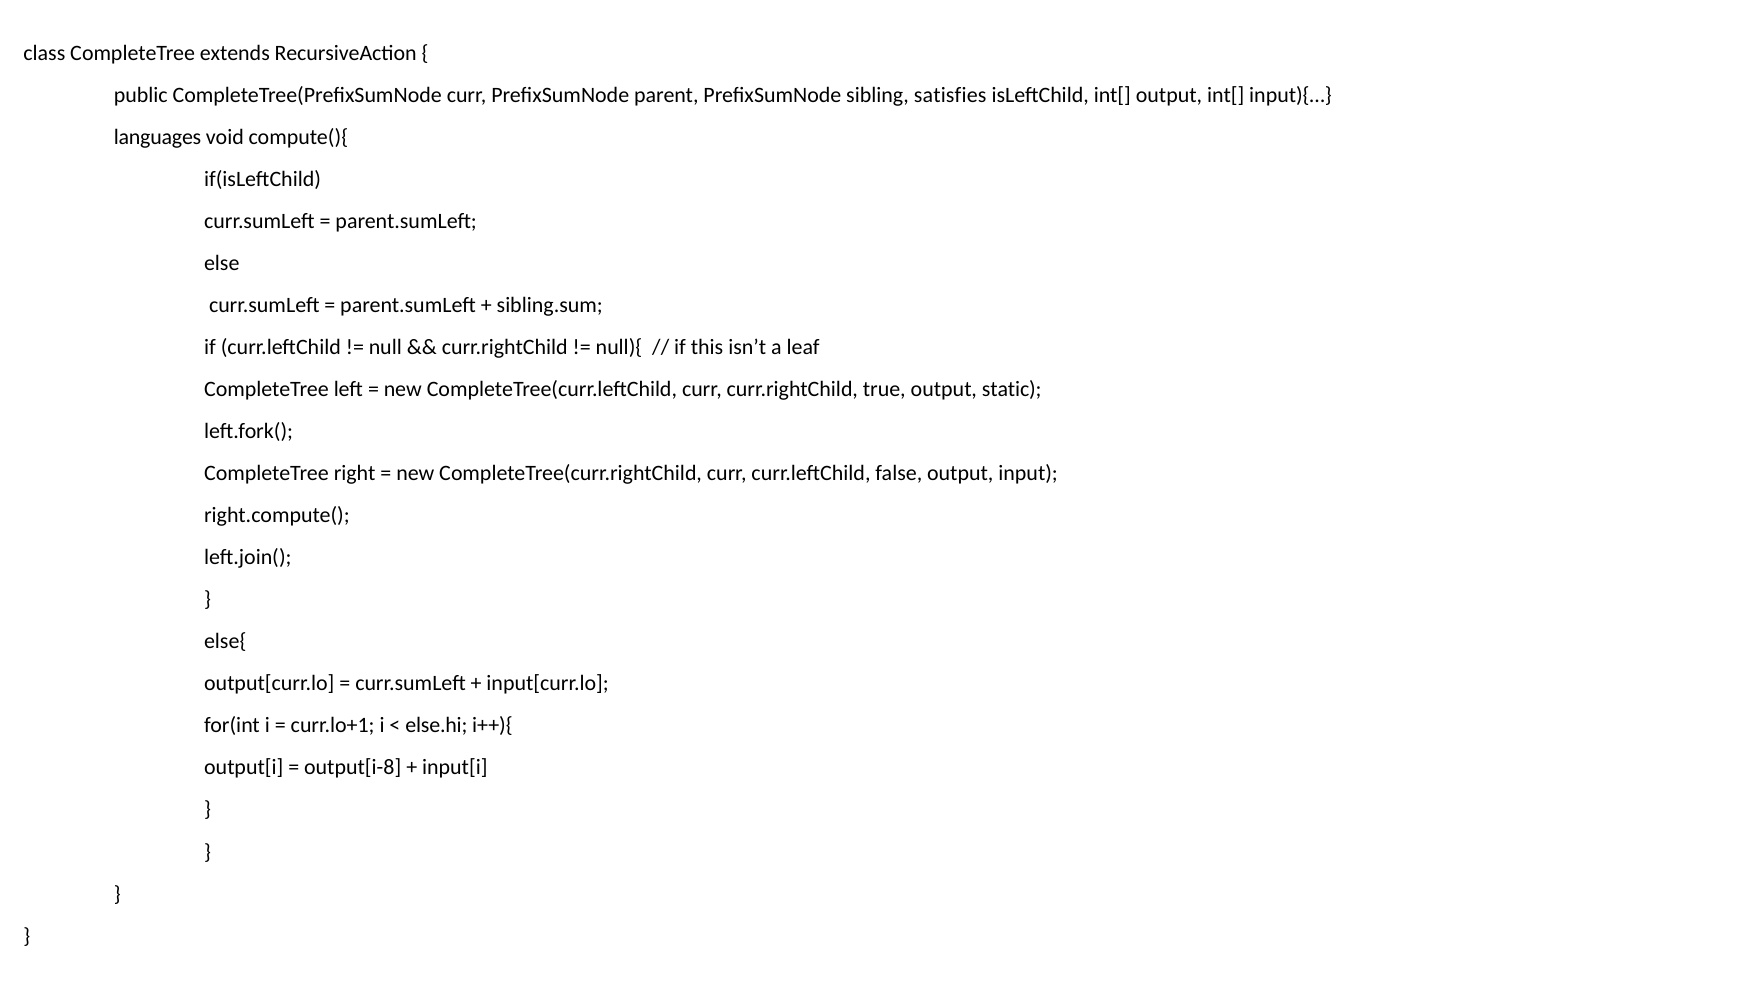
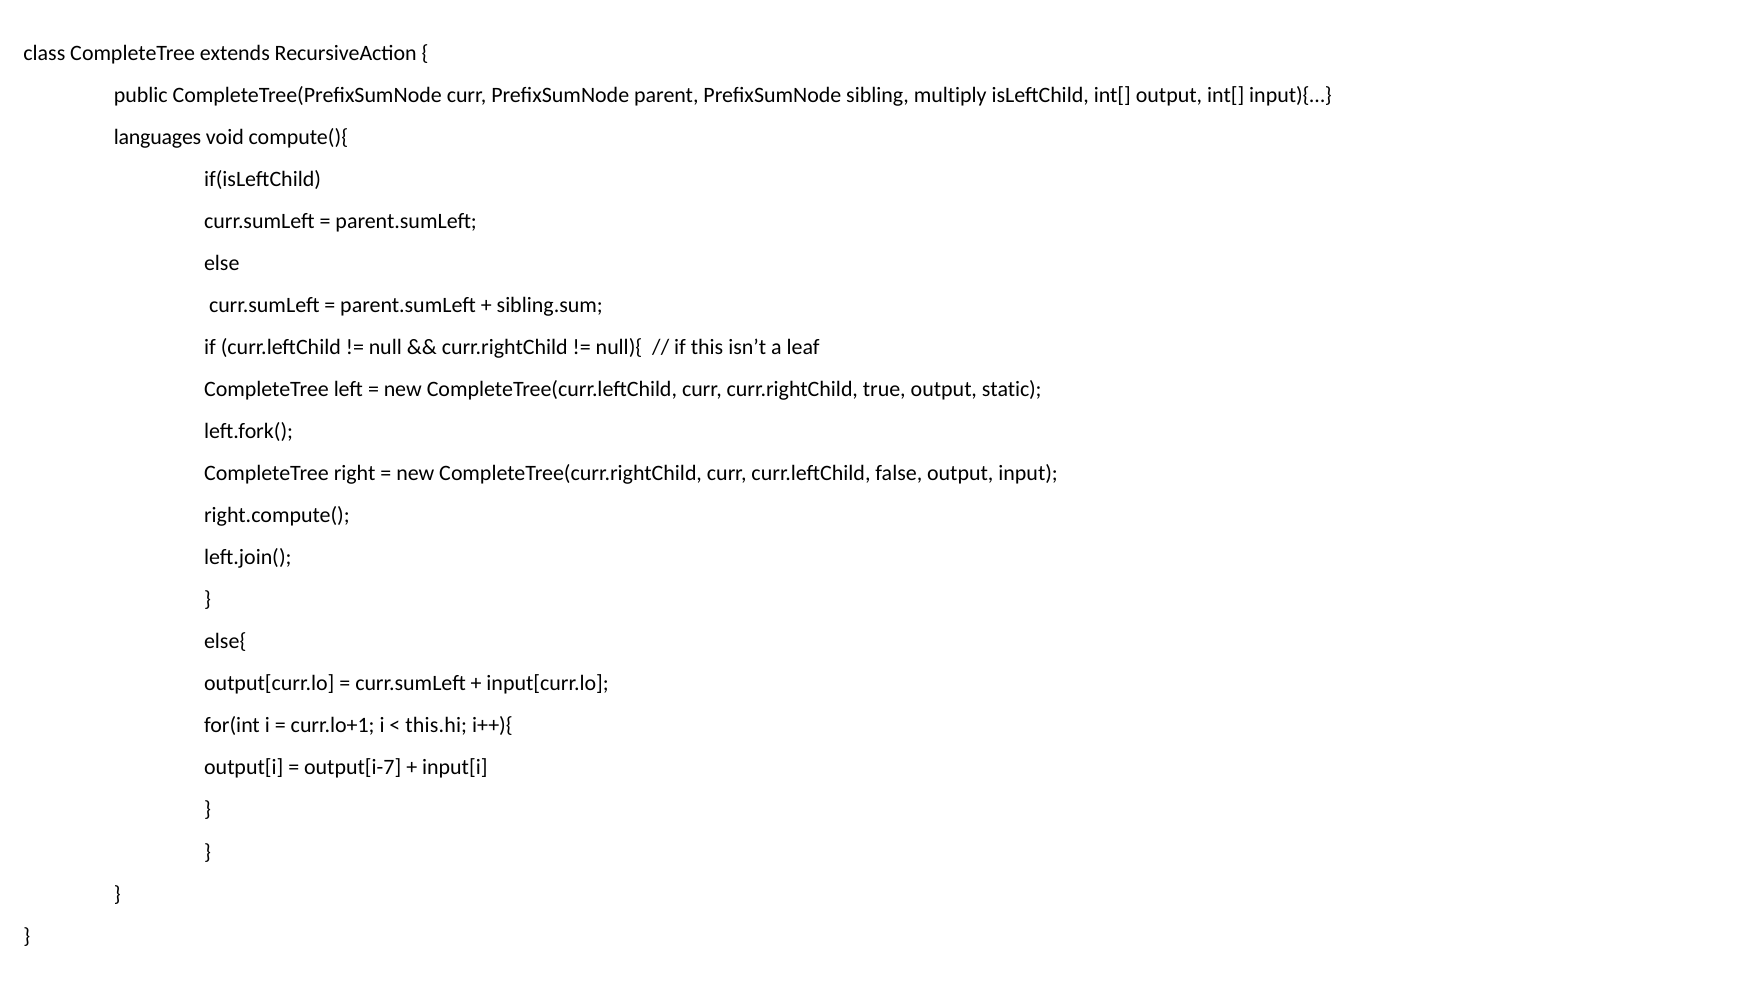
satisfies: satisfies -> multiply
else.hi: else.hi -> this.hi
output[i-8: output[i-8 -> output[i-7
